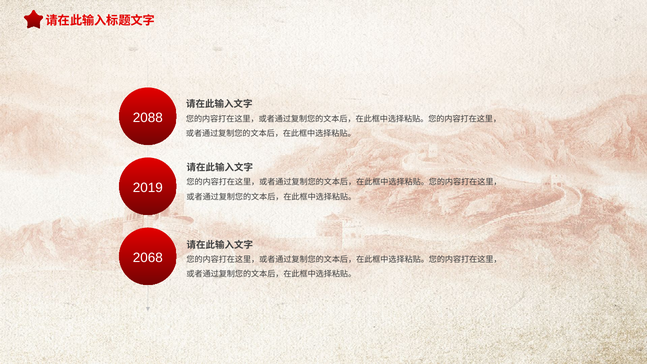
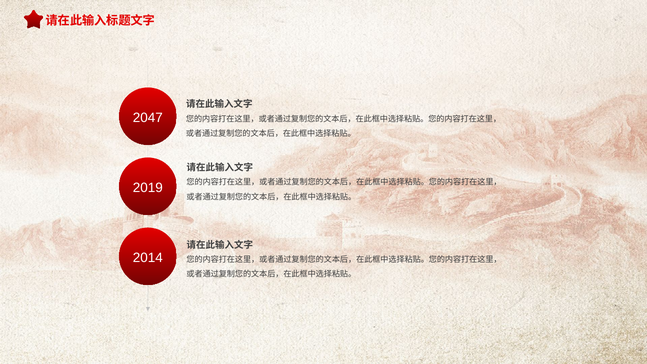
2088: 2088 -> 2047
2068: 2068 -> 2014
